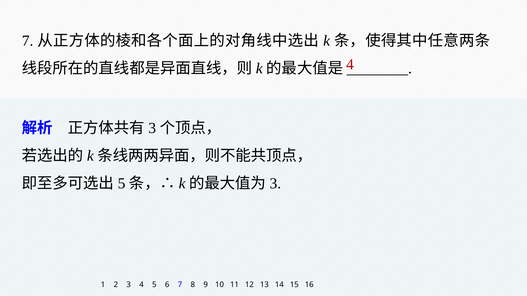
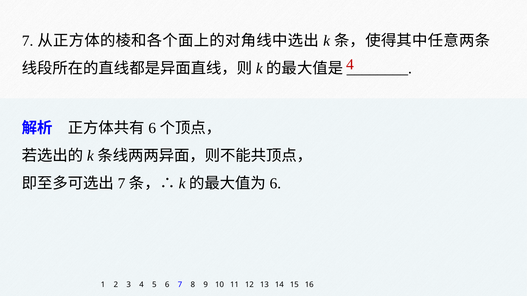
3 at (152, 128): 3 -> 6
5 at (122, 184): 5 -> 7
3 at (275, 184): 3 -> 6
